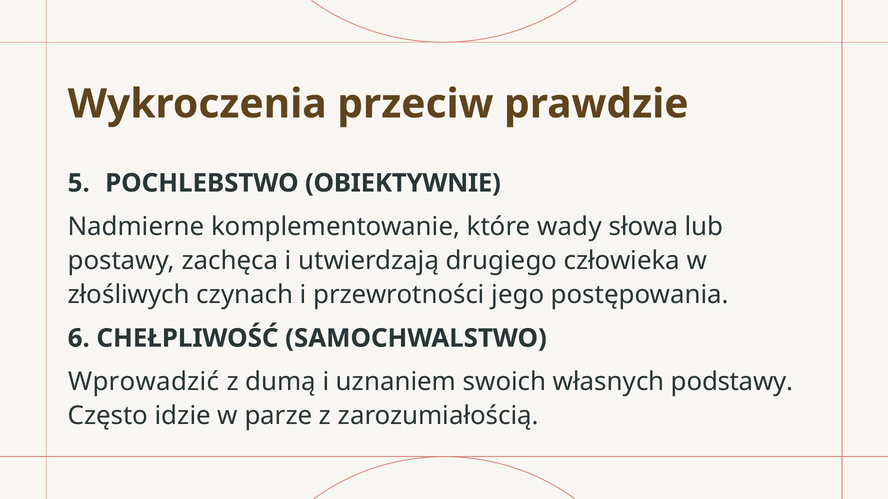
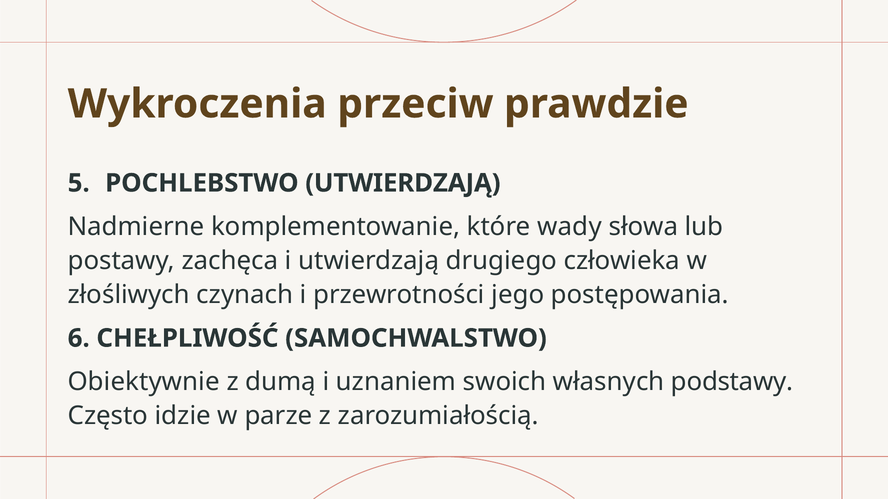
POCHLEBSTWO OBIEKTYWNIE: OBIEKTYWNIE -> UTWIERDZAJĄ
Wprowadzić: Wprowadzić -> Obiektywnie
